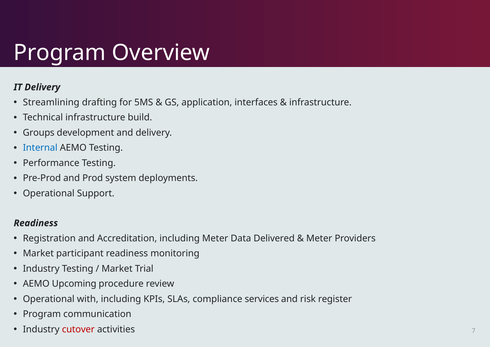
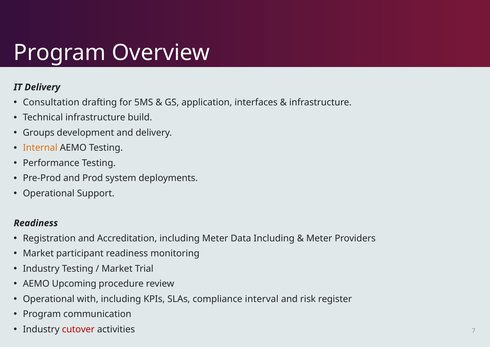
Streamlining: Streamlining -> Consultation
Internal colour: blue -> orange
Data Delivered: Delivered -> Including
services: services -> interval
